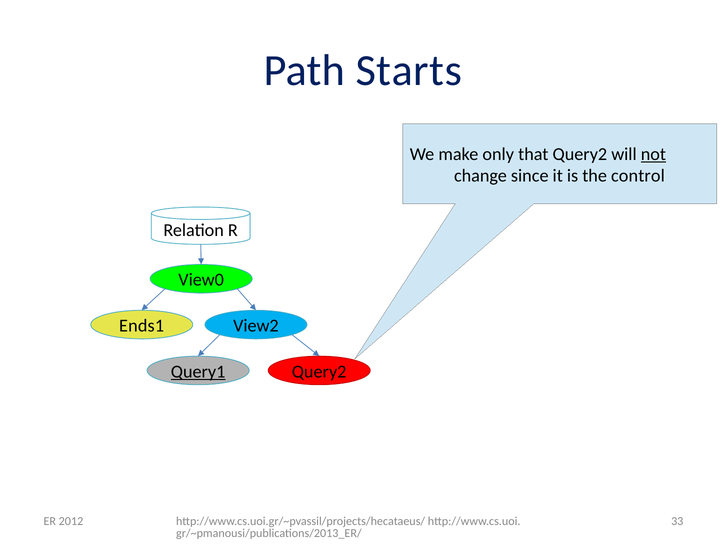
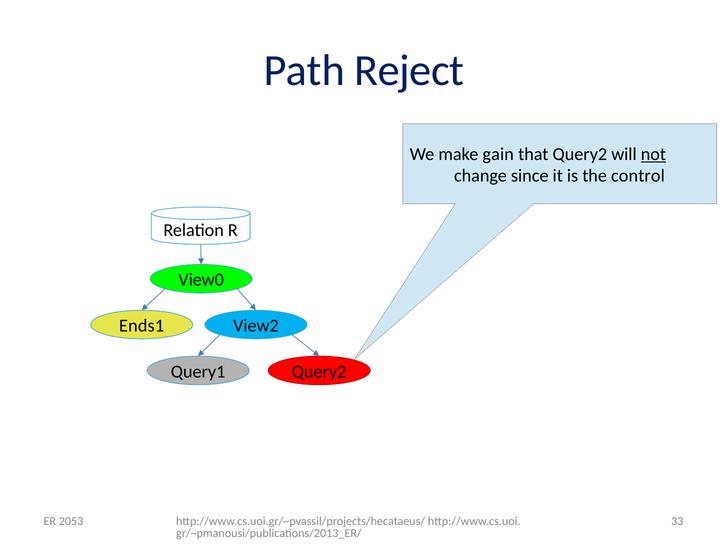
Starts: Starts -> Reject
only: only -> gain
Query1 underline: present -> none
2012: 2012 -> 2053
